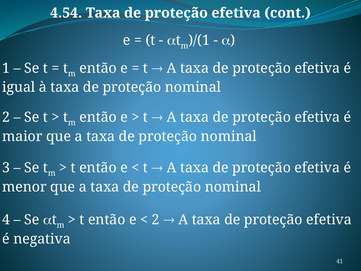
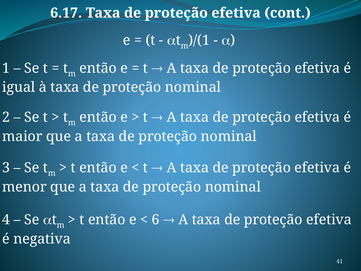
4.54: 4.54 -> 6.17
2 at (156, 219): 2 -> 6
